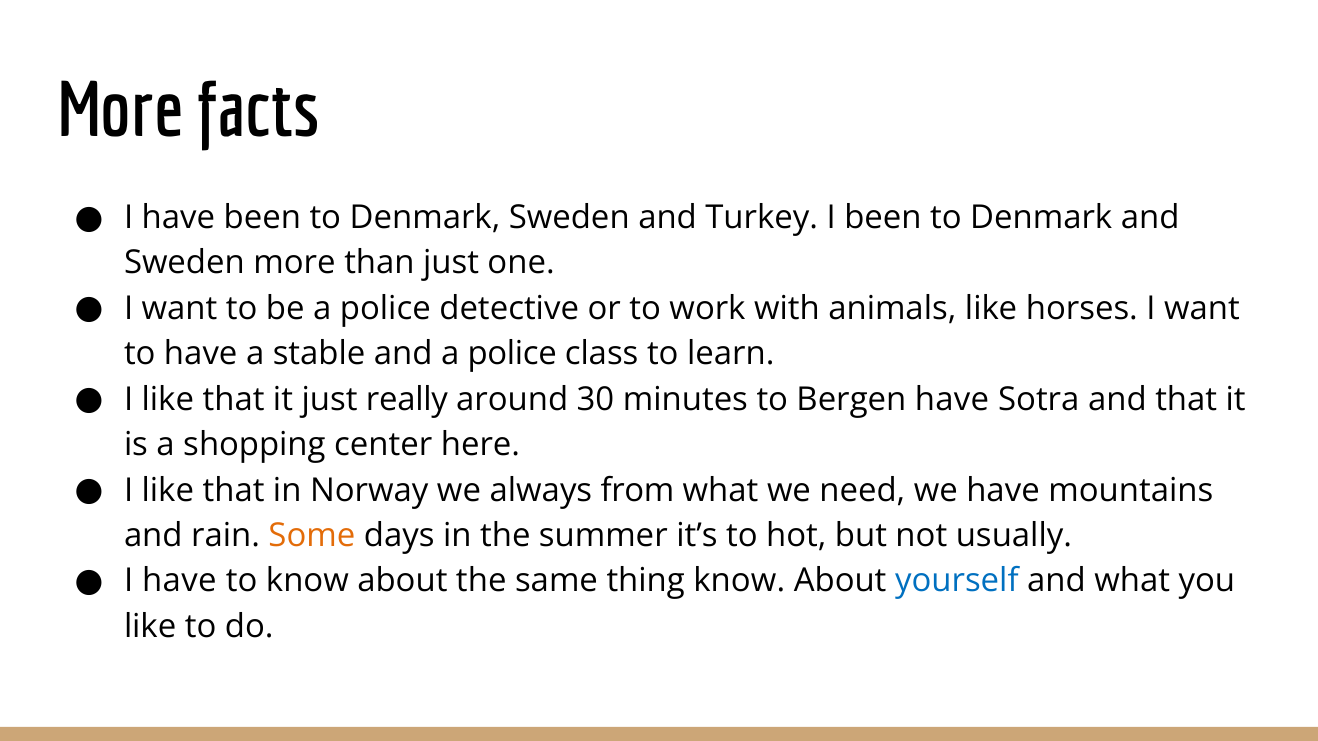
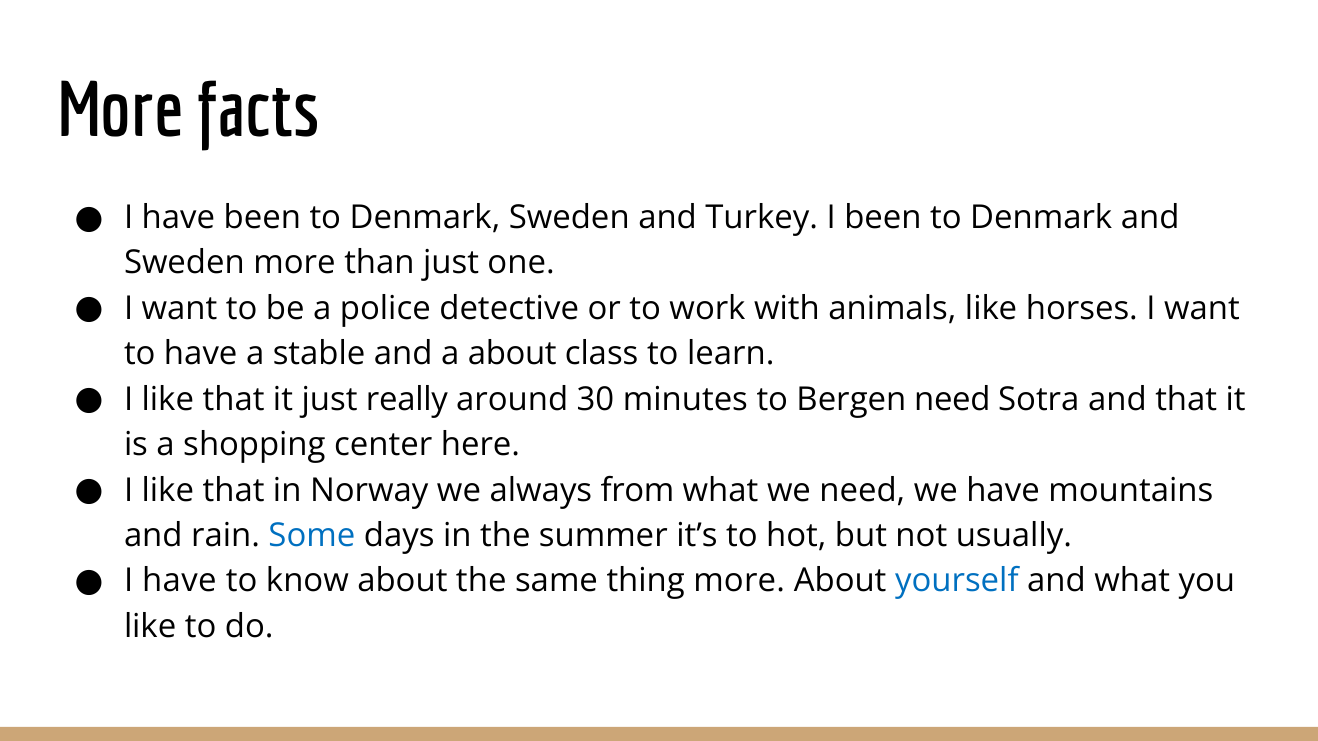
and a police: police -> about
Bergen have: have -> need
Some colour: orange -> blue
thing know: know -> more
